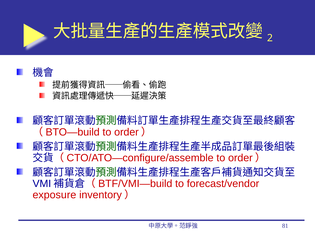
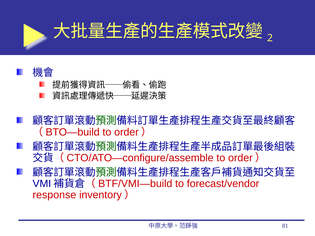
exposure: exposure -> response
